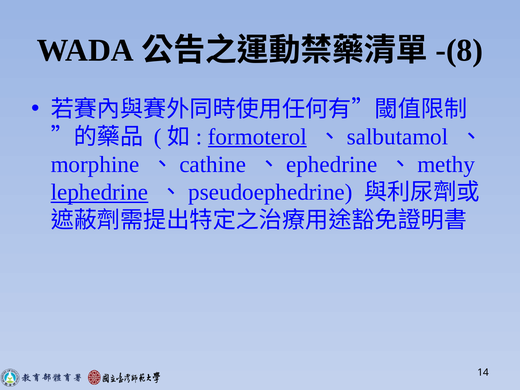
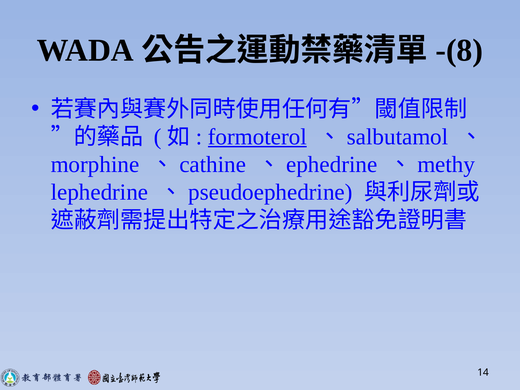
lephedrine underline: present -> none
